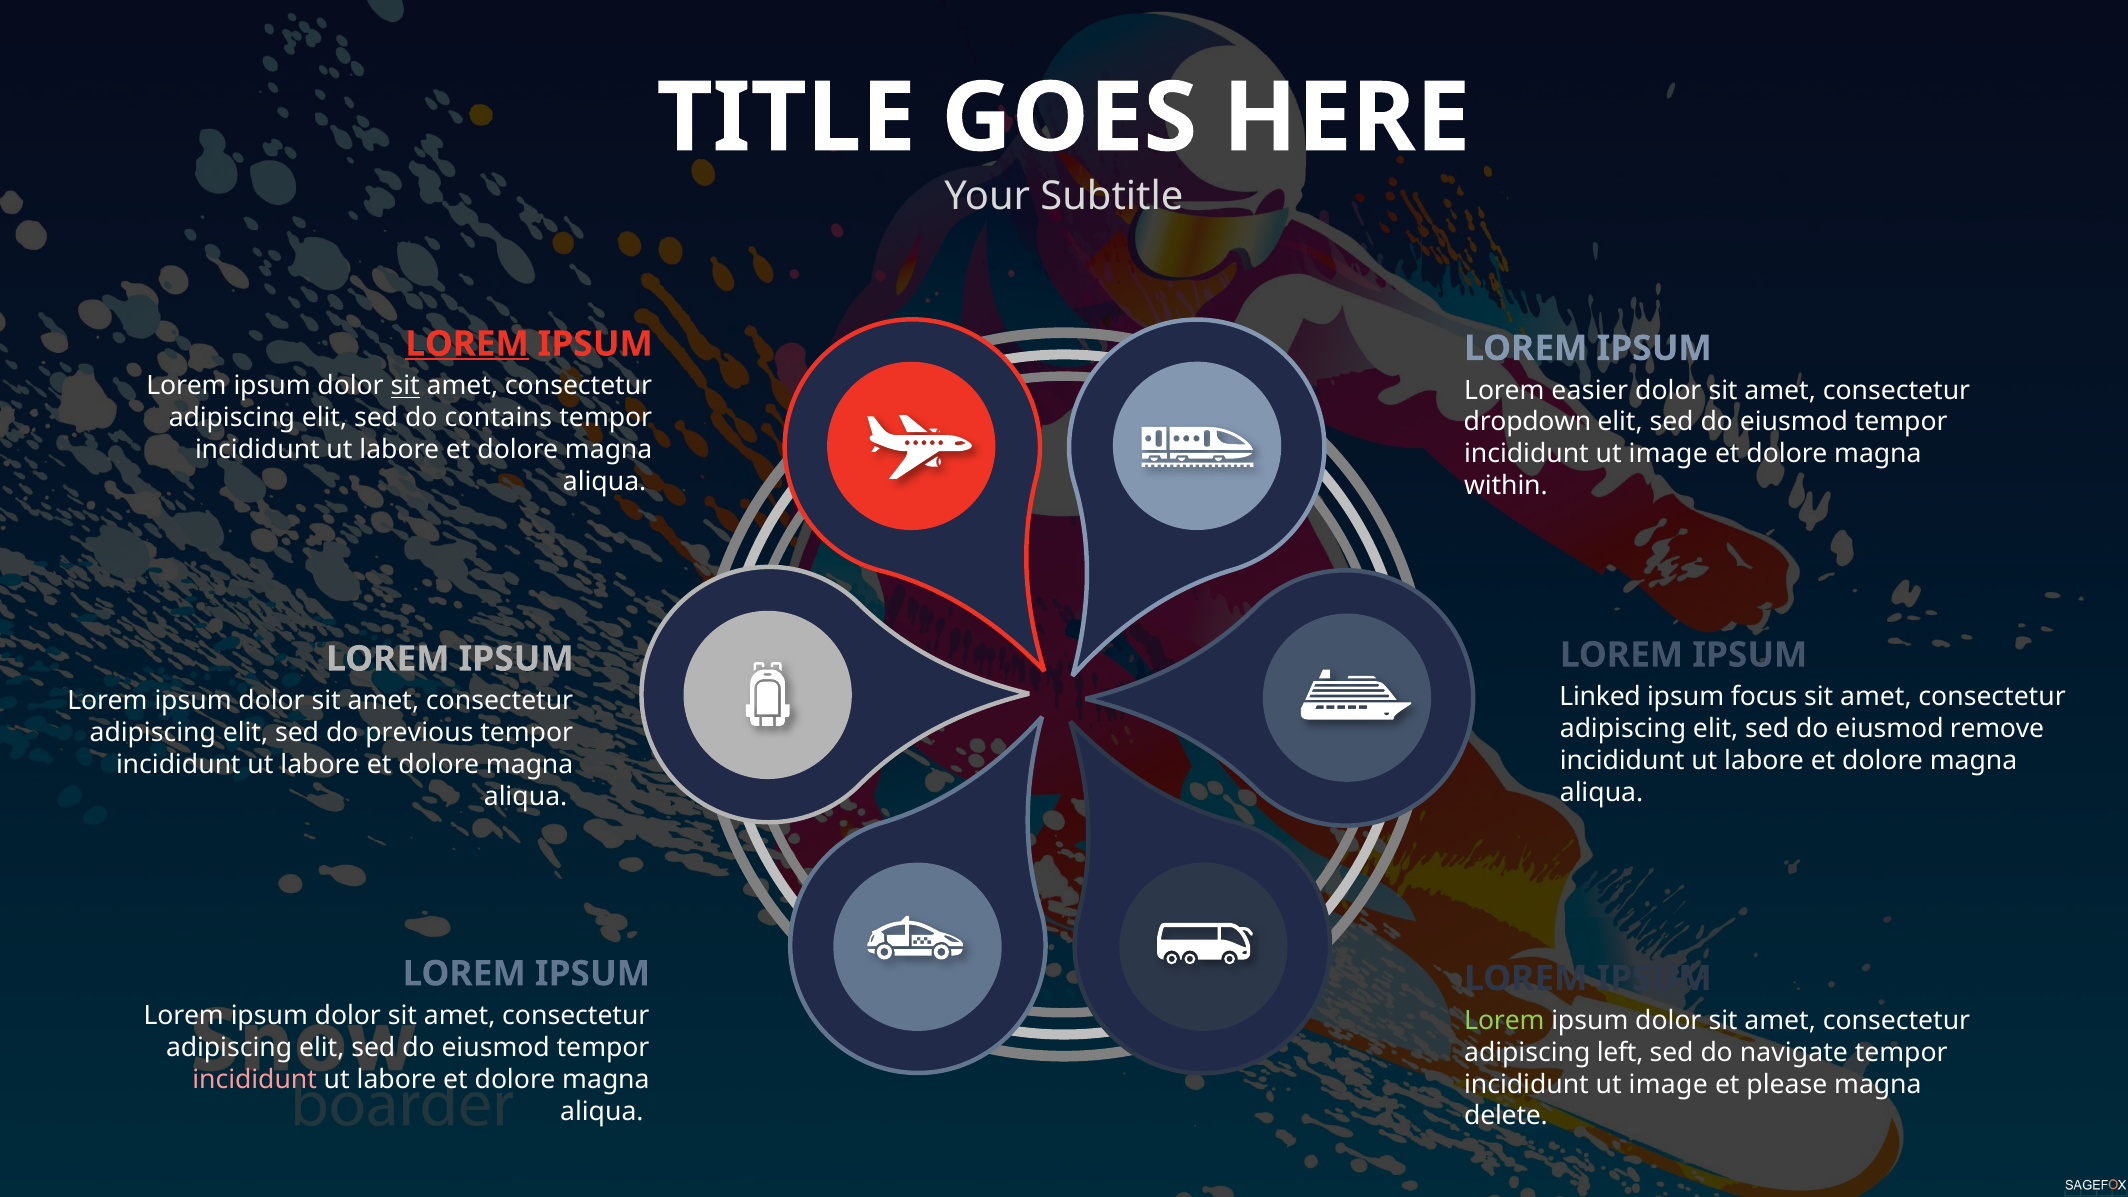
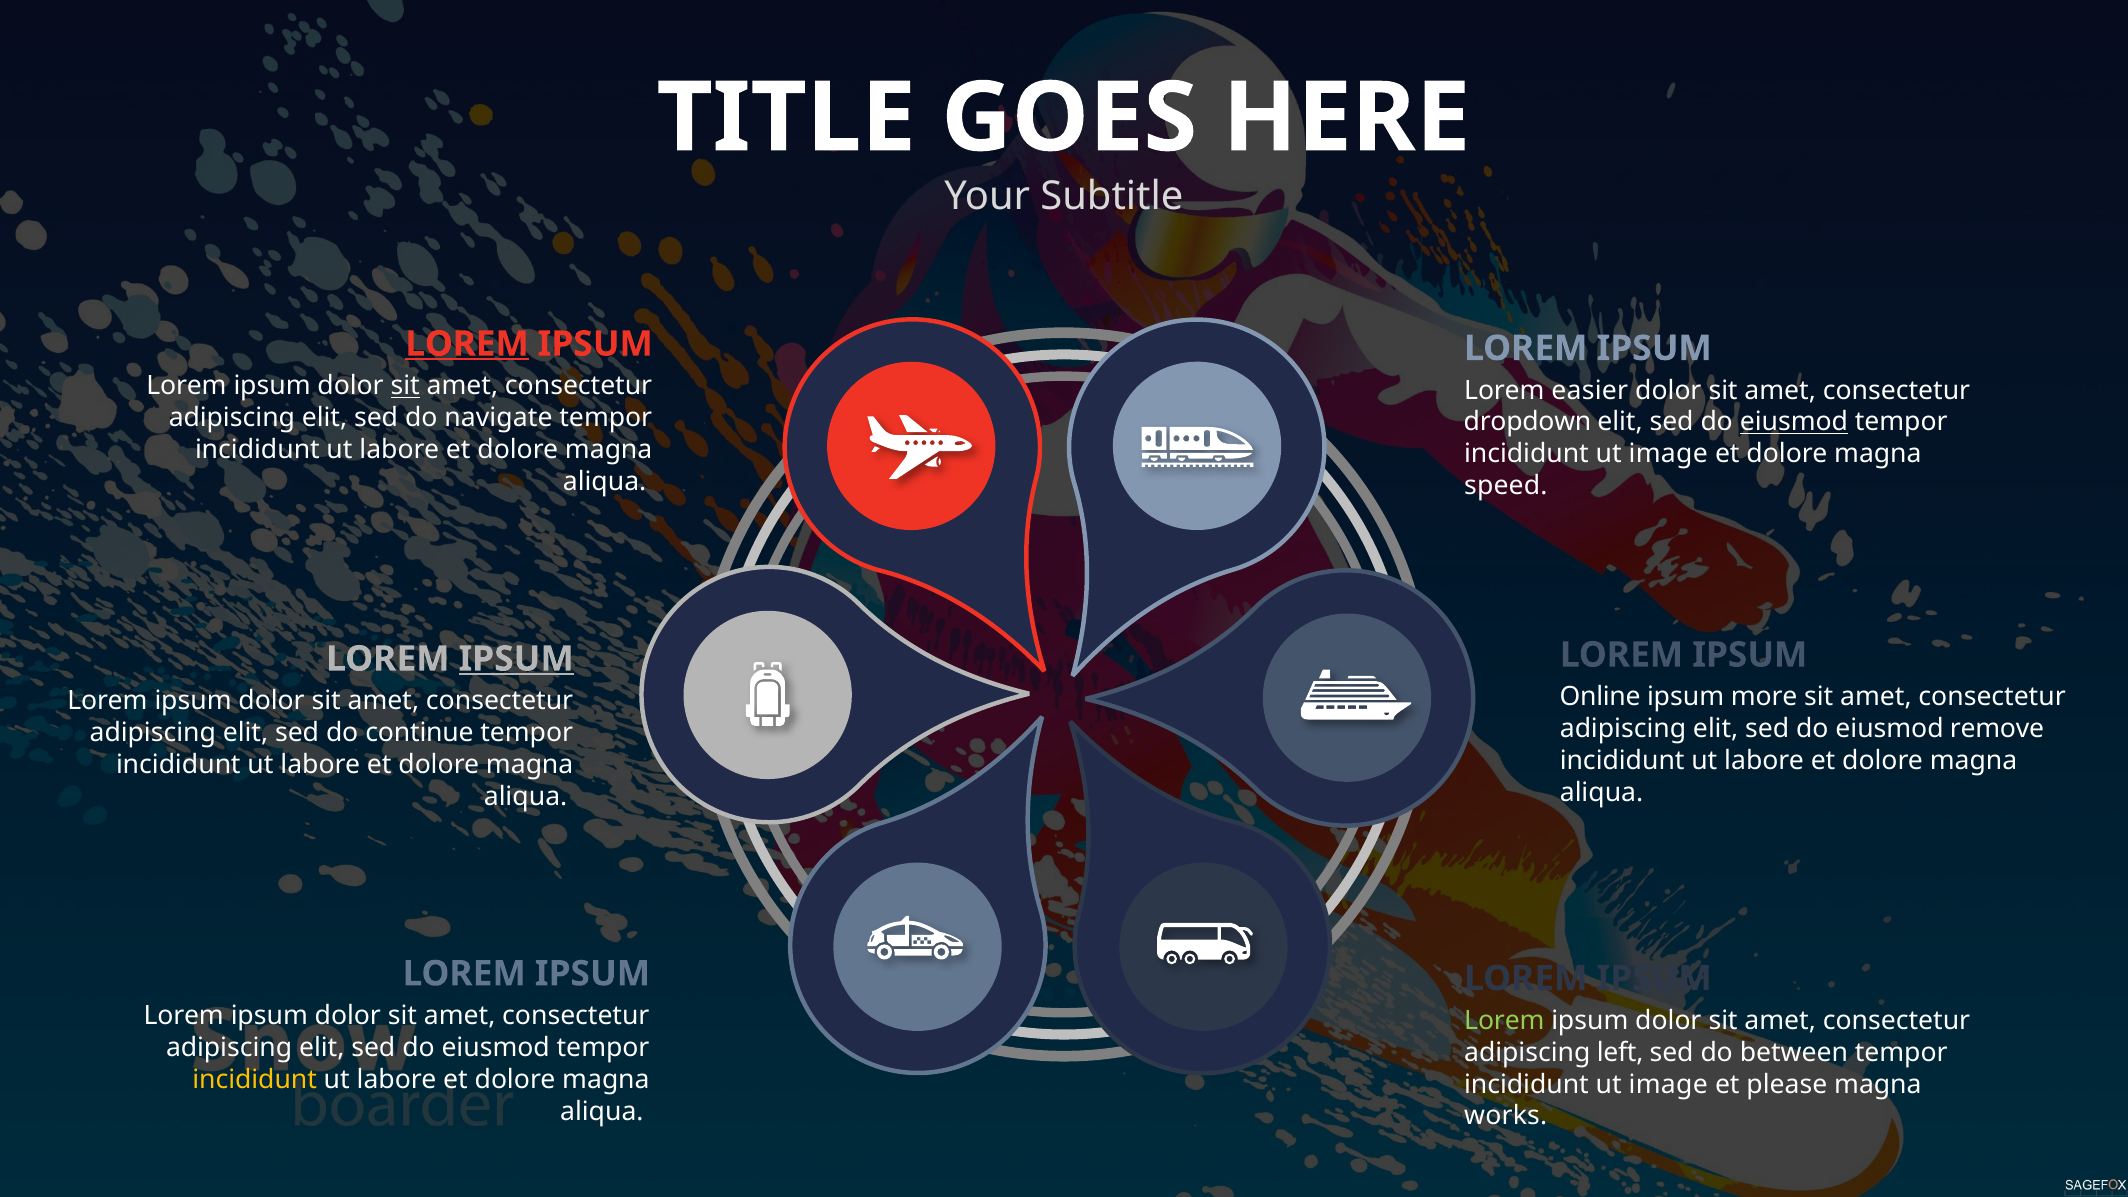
contains: contains -> navigate
eiusmod at (1794, 422) underline: none -> present
within: within -> speed
IPSUM at (516, 659) underline: none -> present
Linked: Linked -> Online
focus: focus -> more
previous: previous -> continue
navigate: navigate -> between
incididunt at (255, 1079) colour: pink -> yellow
delete: delete -> works
